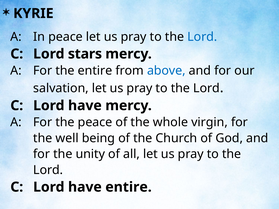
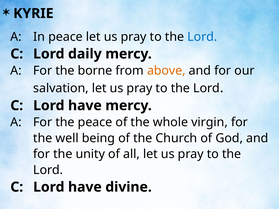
stars: stars -> daily
the entire: entire -> borne
above colour: blue -> orange
have entire: entire -> divine
